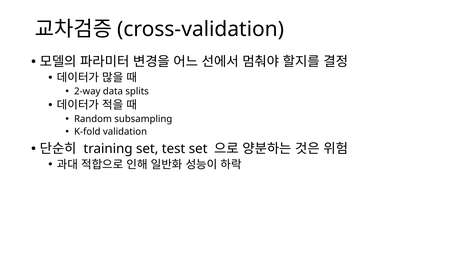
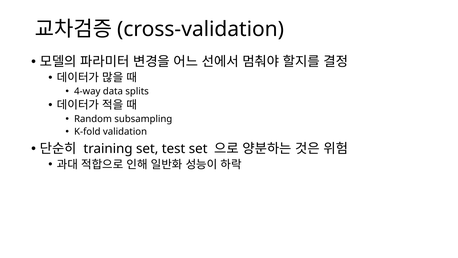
2-way: 2-way -> 4-way
